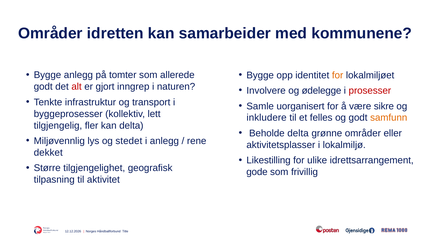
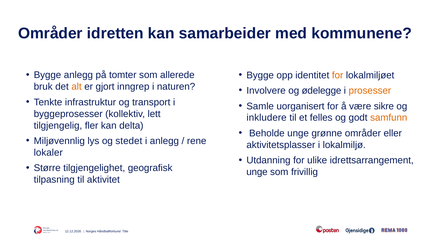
godt at (43, 87): godt -> bruk
alt colour: red -> orange
prosesser colour: red -> orange
Beholde delta: delta -> unge
dekket: dekket -> lokaler
Likestilling: Likestilling -> Utdanning
gode at (257, 172): gode -> unge
